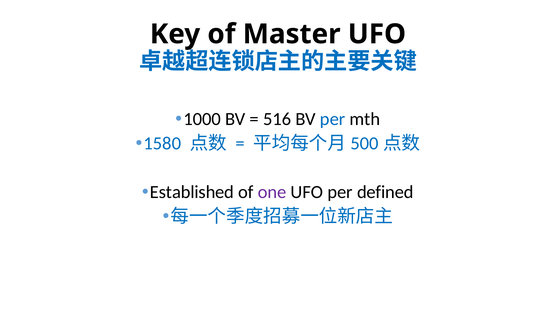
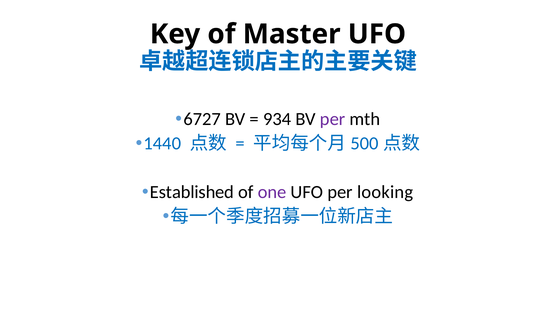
1000: 1000 -> 6727
516: 516 -> 934
per at (333, 119) colour: blue -> purple
1580: 1580 -> 1440
defined: defined -> looking
